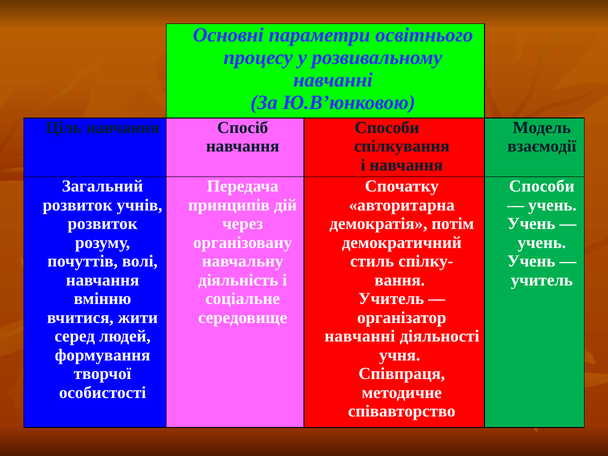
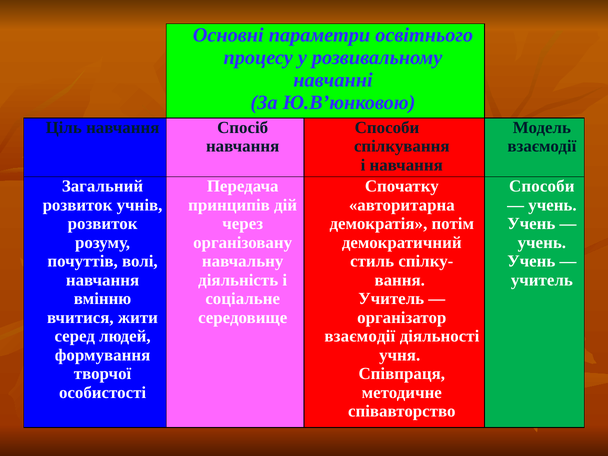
навчанні at (360, 336): навчанні -> взаємодії
